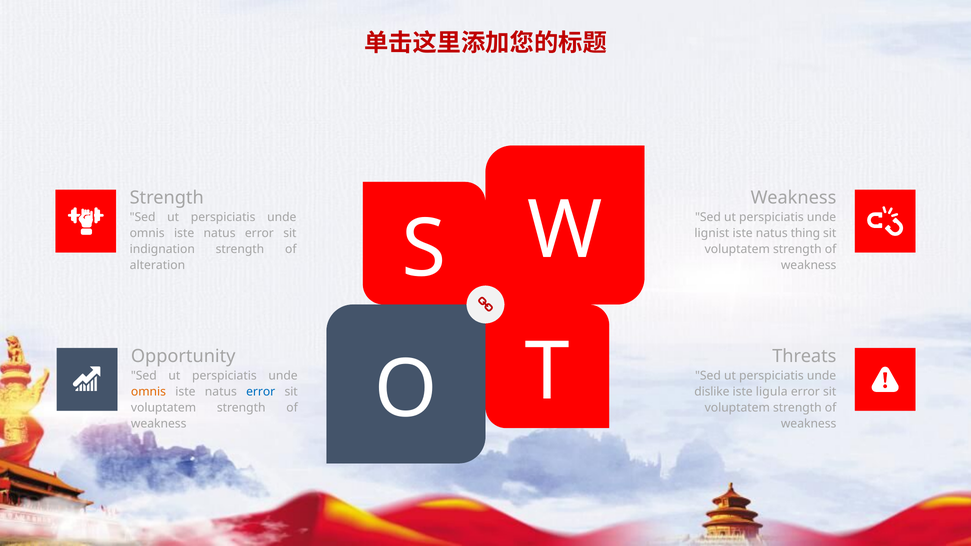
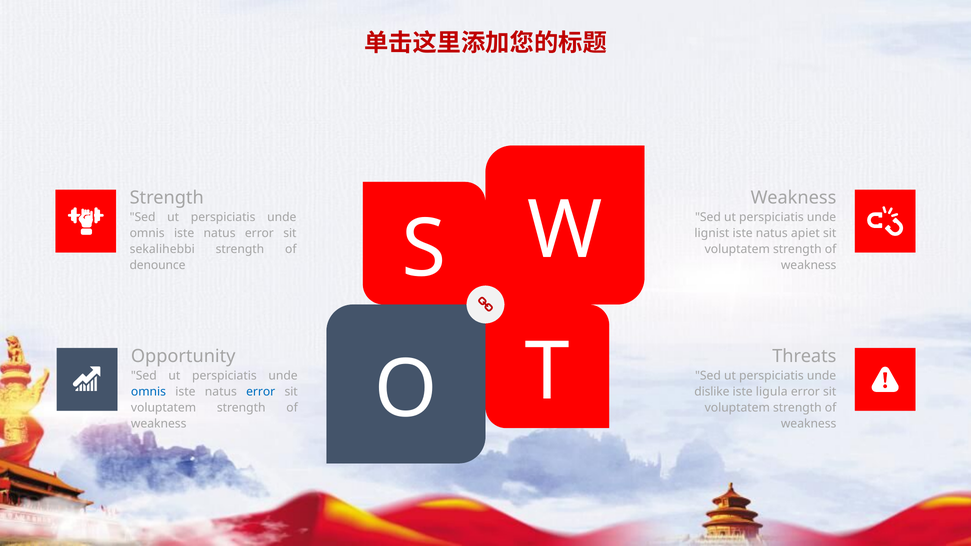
thing: thing -> apiet
indignation: indignation -> sekalihebbi
alteration: alteration -> denounce
omnis at (148, 392) colour: orange -> blue
